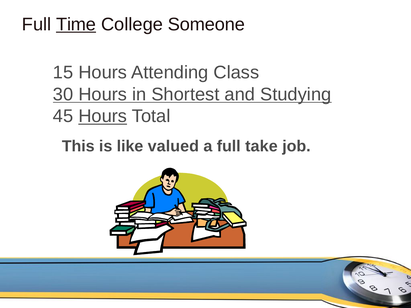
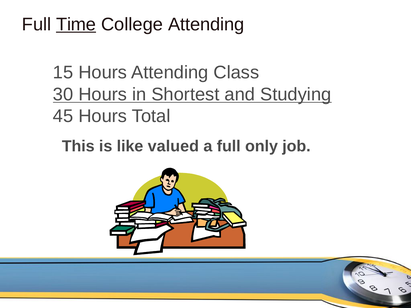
College Someone: Someone -> Attending
Hours at (103, 116) underline: present -> none
take: take -> only
